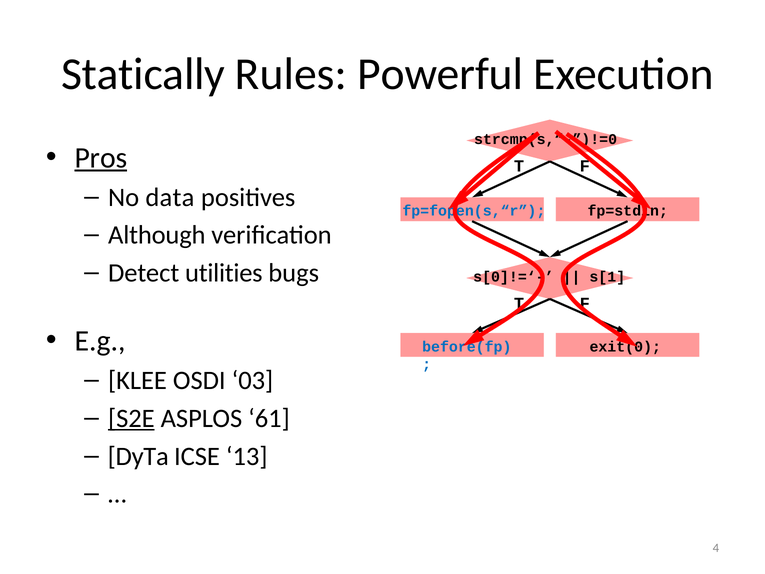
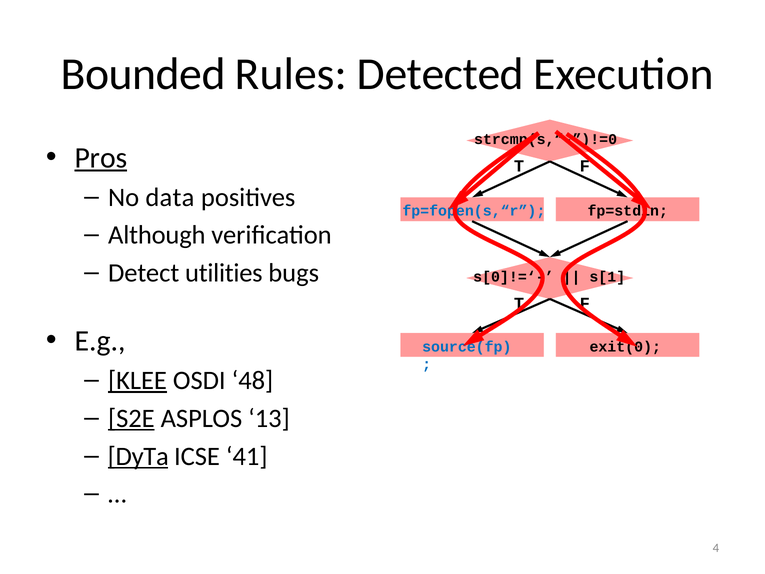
Statically: Statically -> Bounded
Powerful: Powerful -> Detected
before(fp: before(fp -> source(fp
KLEE underline: none -> present
03: 03 -> 48
61: 61 -> 13
DyTa underline: none -> present
13: 13 -> 41
